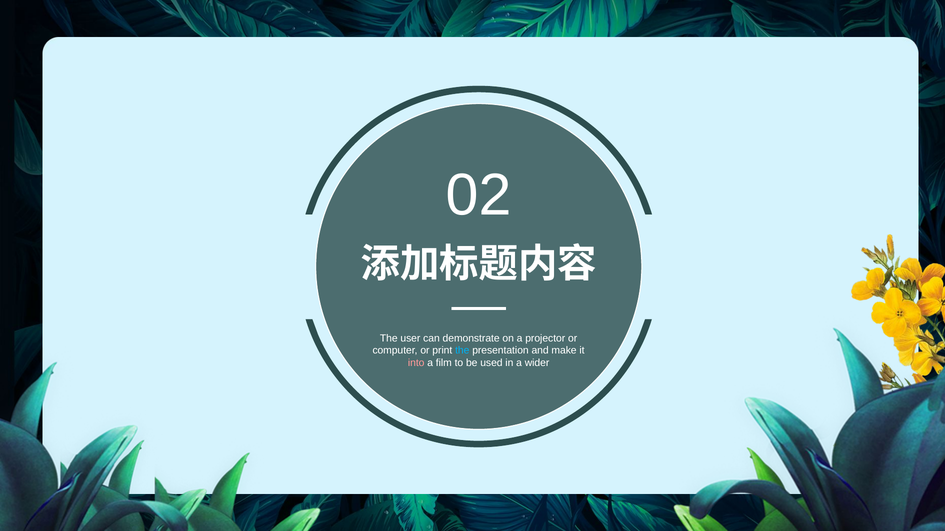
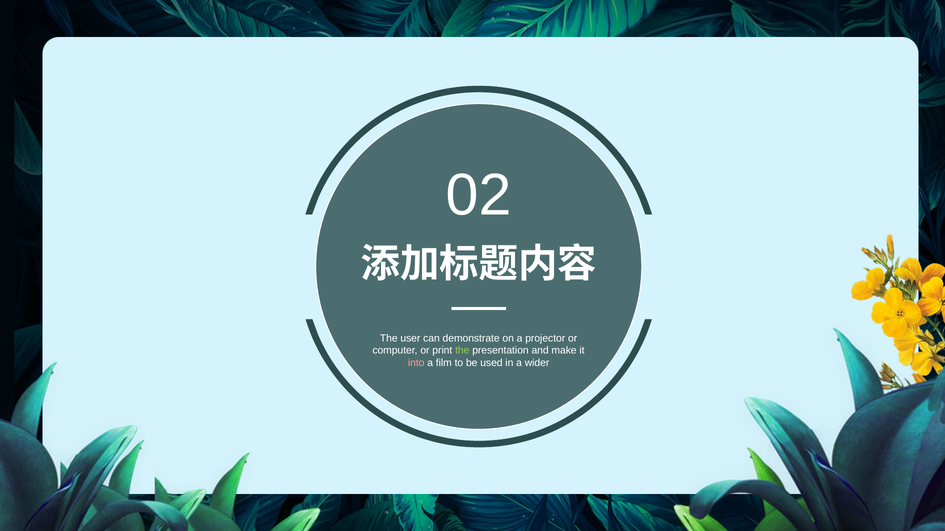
the at (462, 351) colour: light blue -> light green
